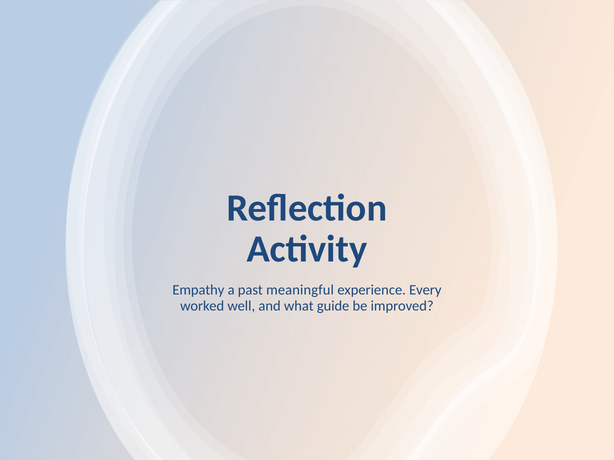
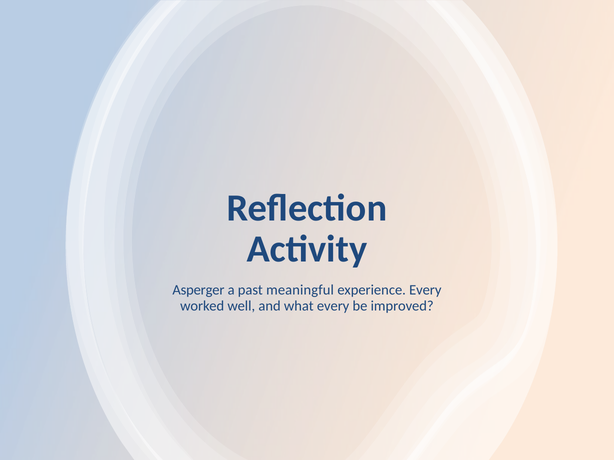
Empathy: Empathy -> Asperger
what guide: guide -> every
